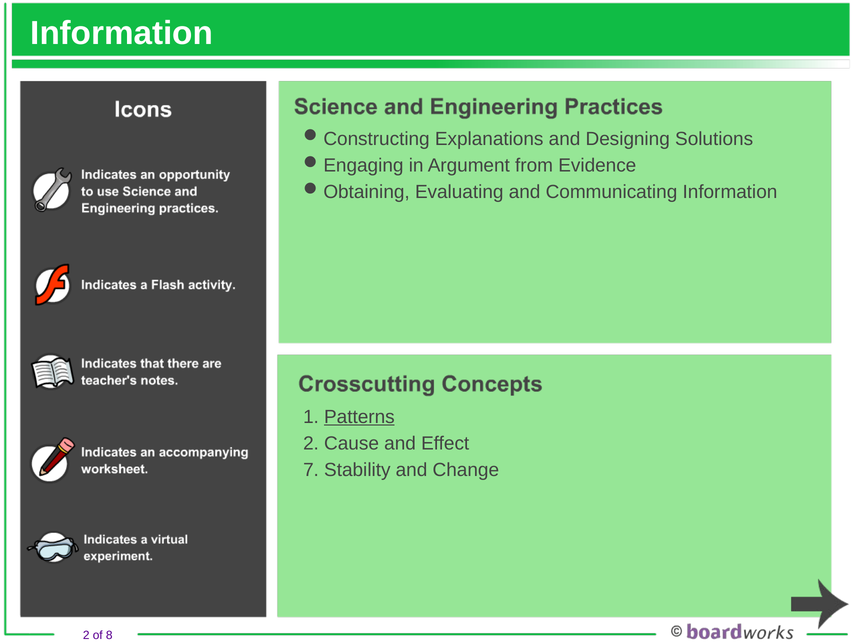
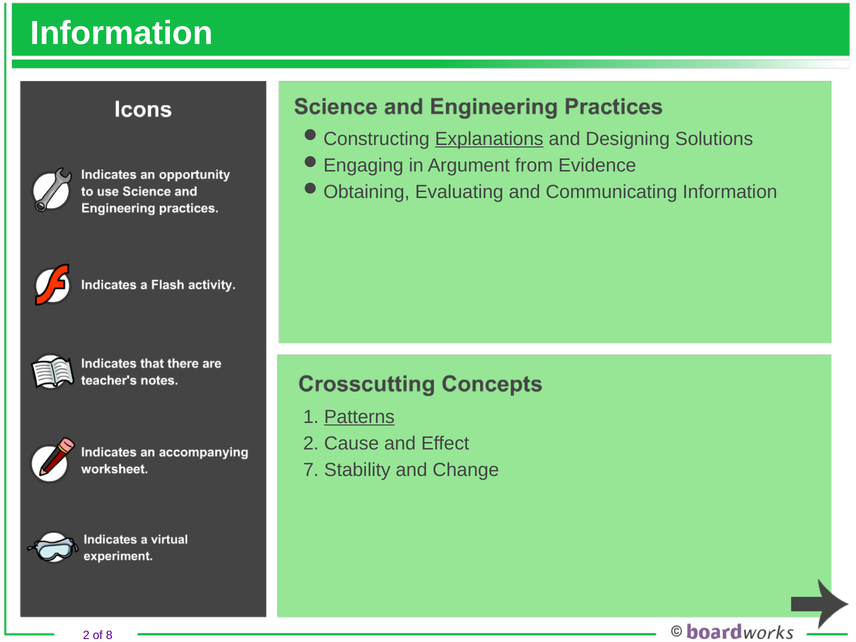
Explanations underline: none -> present
